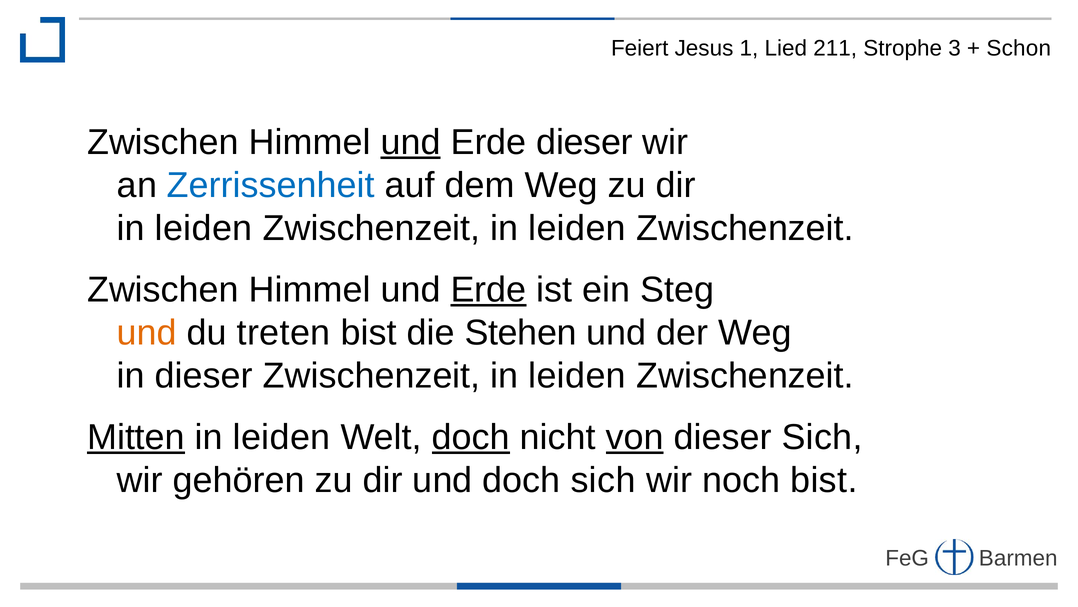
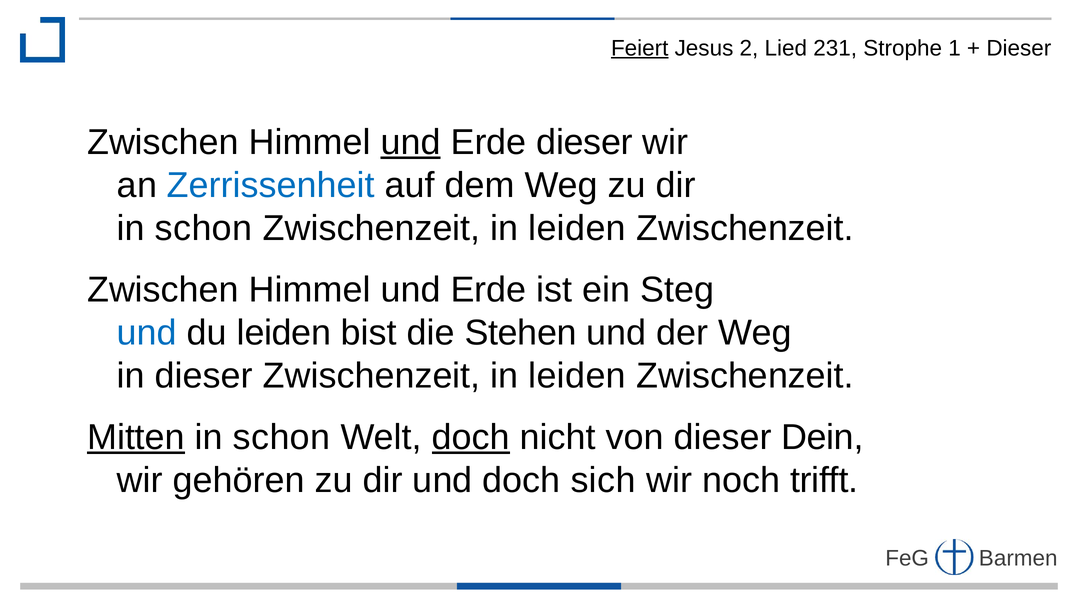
Feiert underline: none -> present
1: 1 -> 2
211: 211 -> 231
3: 3 -> 1
Schon at (1019, 48): Schon -> Dieser
leiden at (204, 228): leiden -> schon
Erde at (488, 289) underline: present -> none
und at (147, 333) colour: orange -> blue
du treten: treten -> leiden
leiden at (282, 437): leiden -> schon
von underline: present -> none
dieser Sich: Sich -> Dein
noch bist: bist -> trifft
